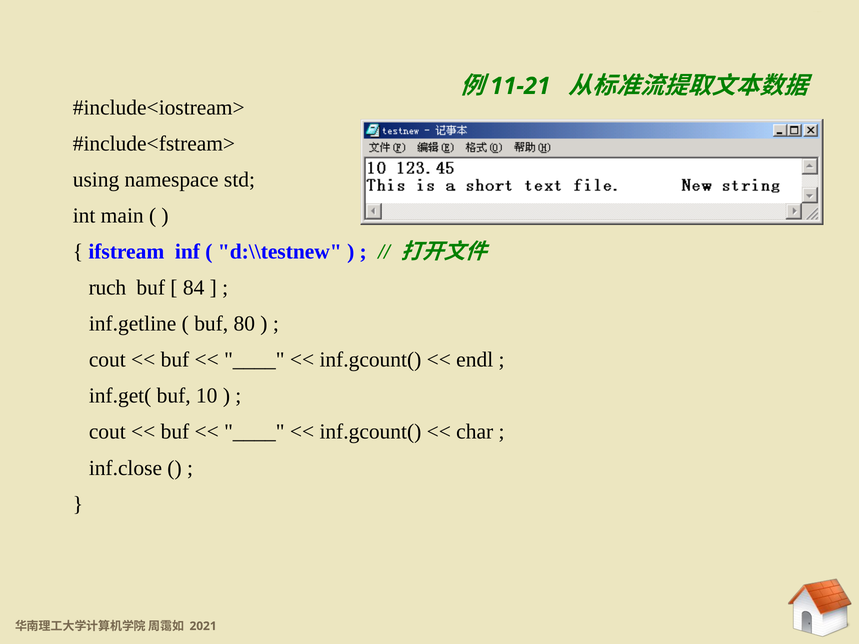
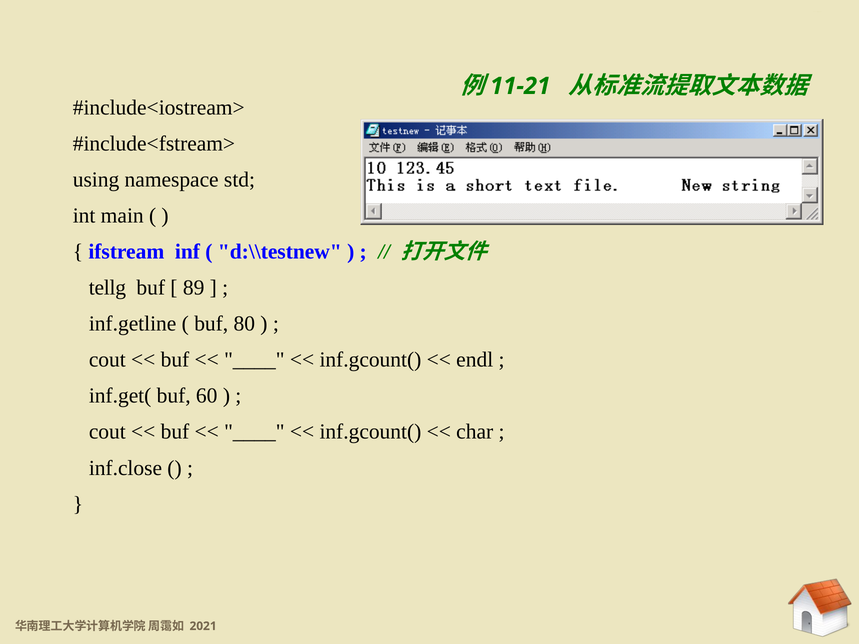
ruch: ruch -> tellg
84: 84 -> 89
10: 10 -> 60
